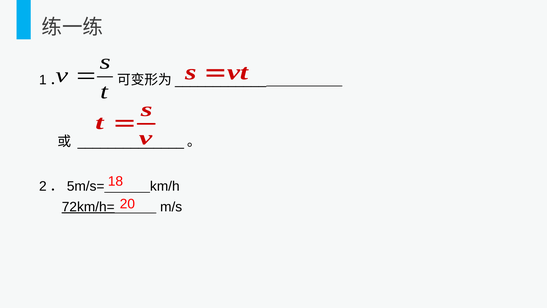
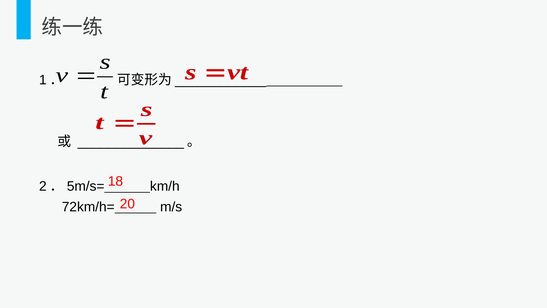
72km/h= underline: present -> none
